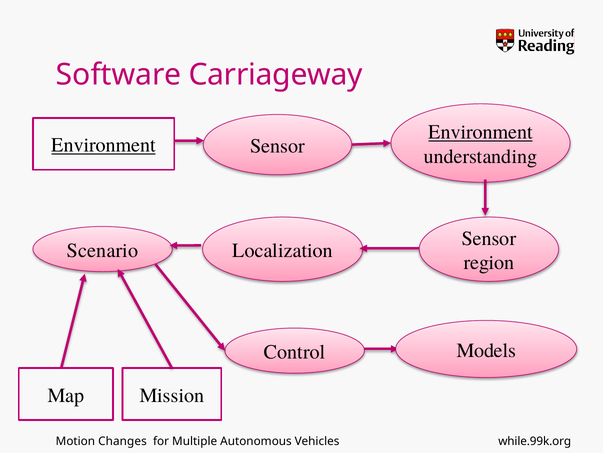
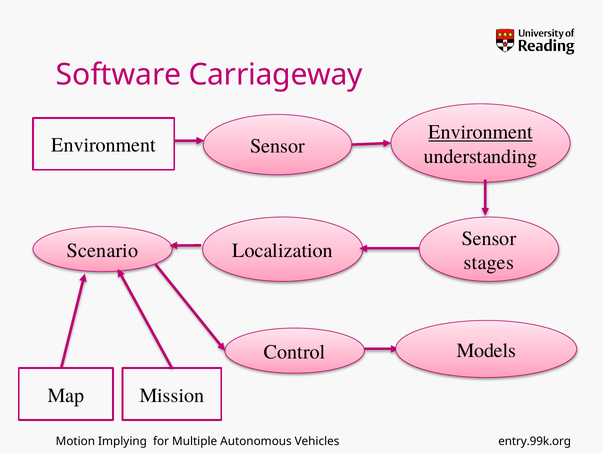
Environment at (104, 145) underline: present -> none
region: region -> stages
Changes: Changes -> Implying
while.99k.org: while.99k.org -> entry.99k.org
